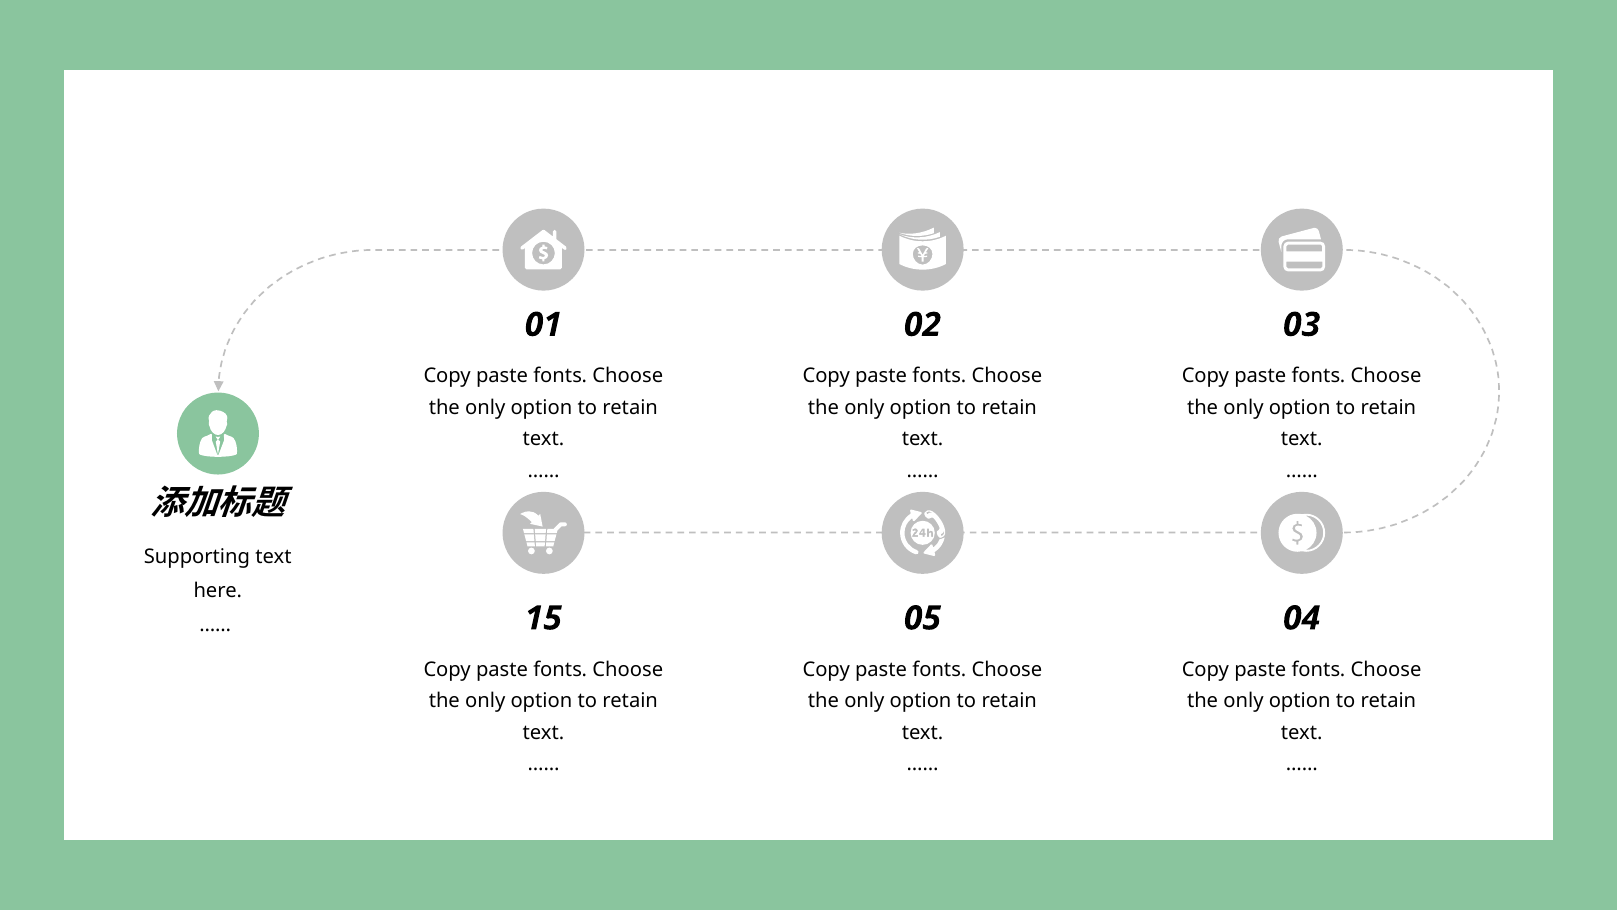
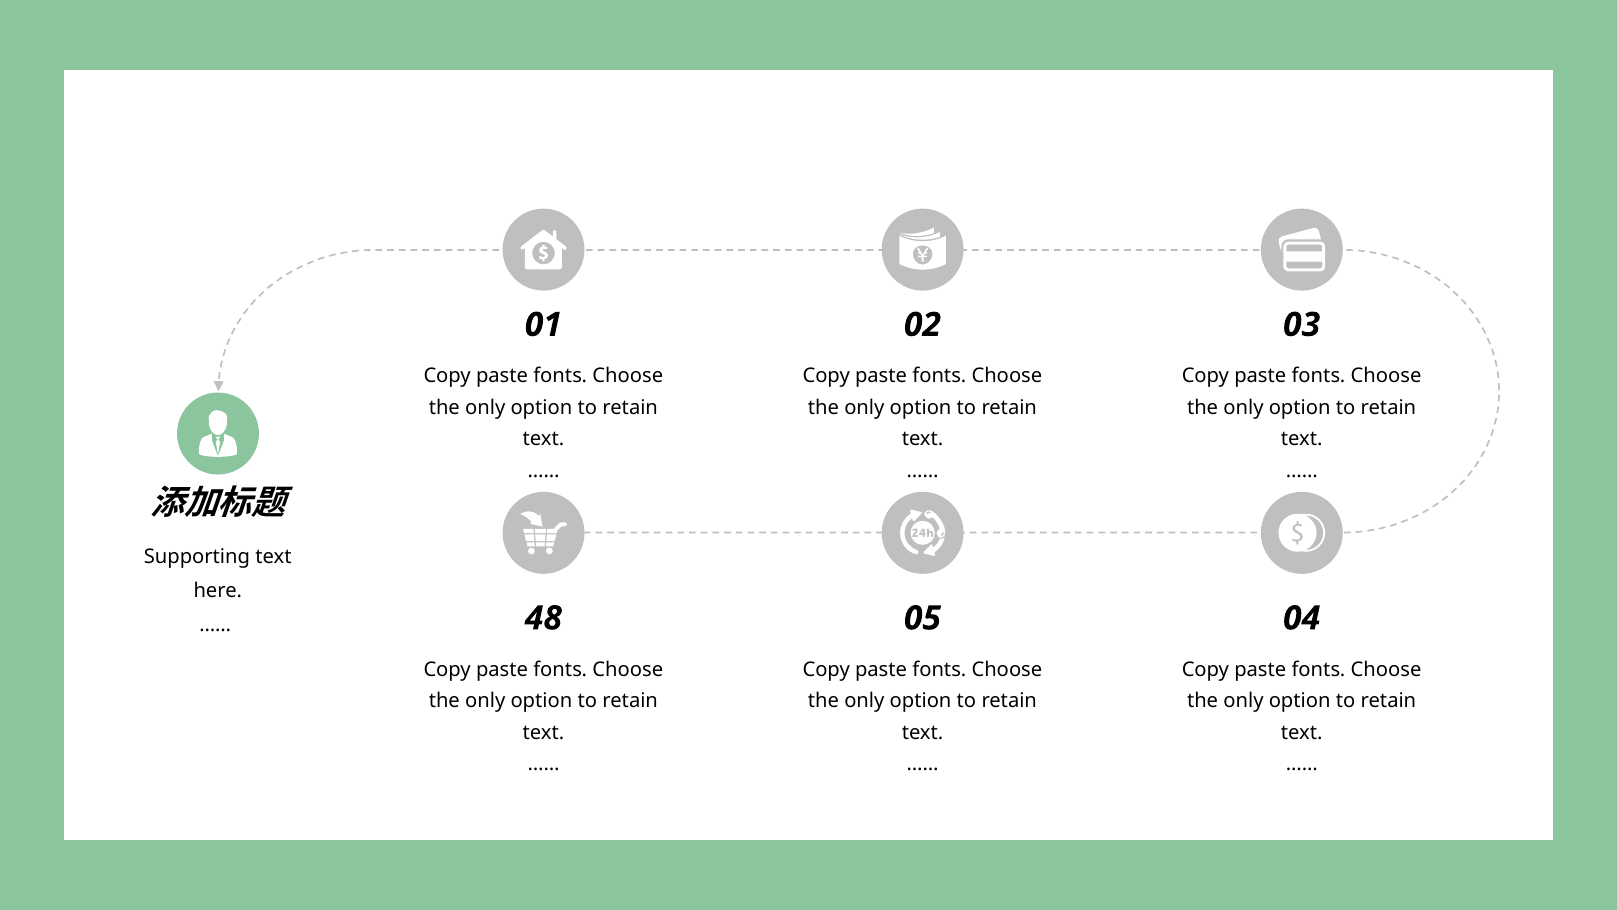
15: 15 -> 48
